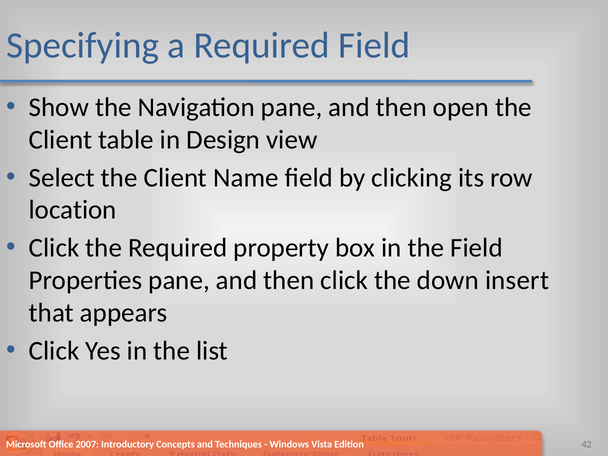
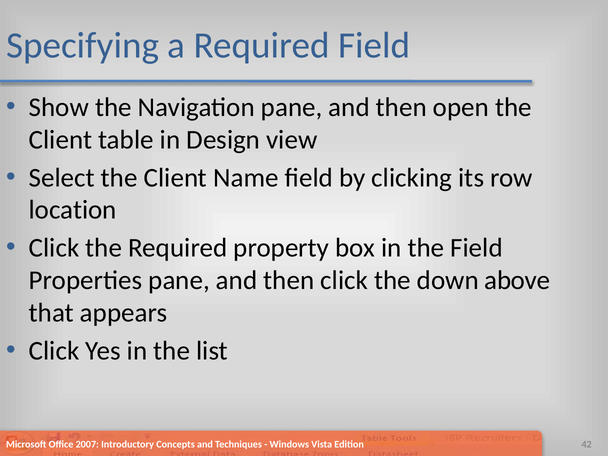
insert: insert -> above
